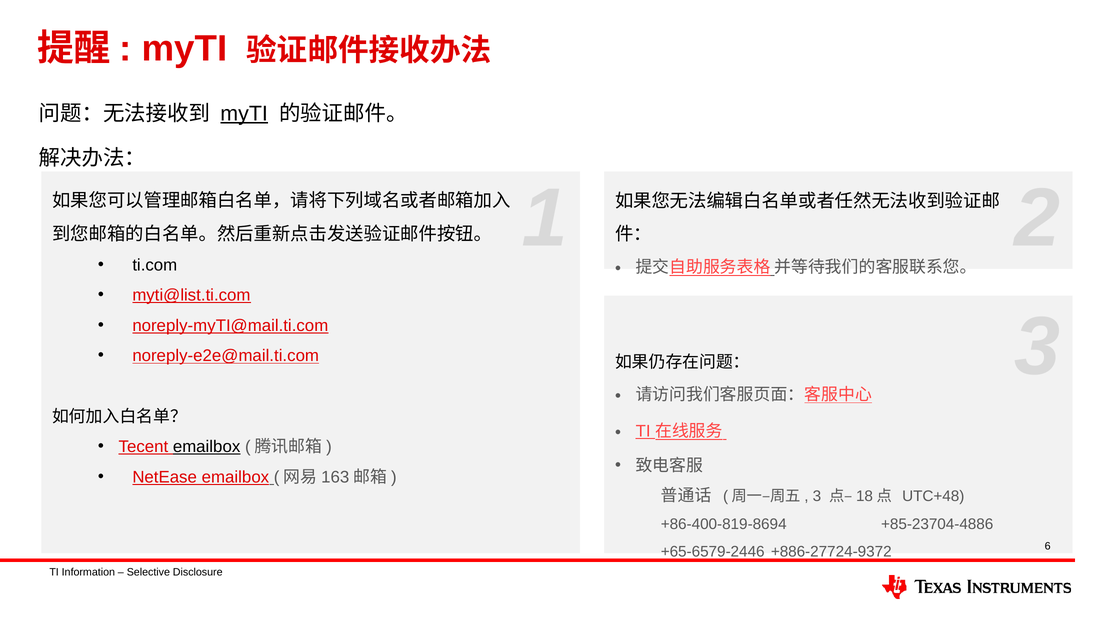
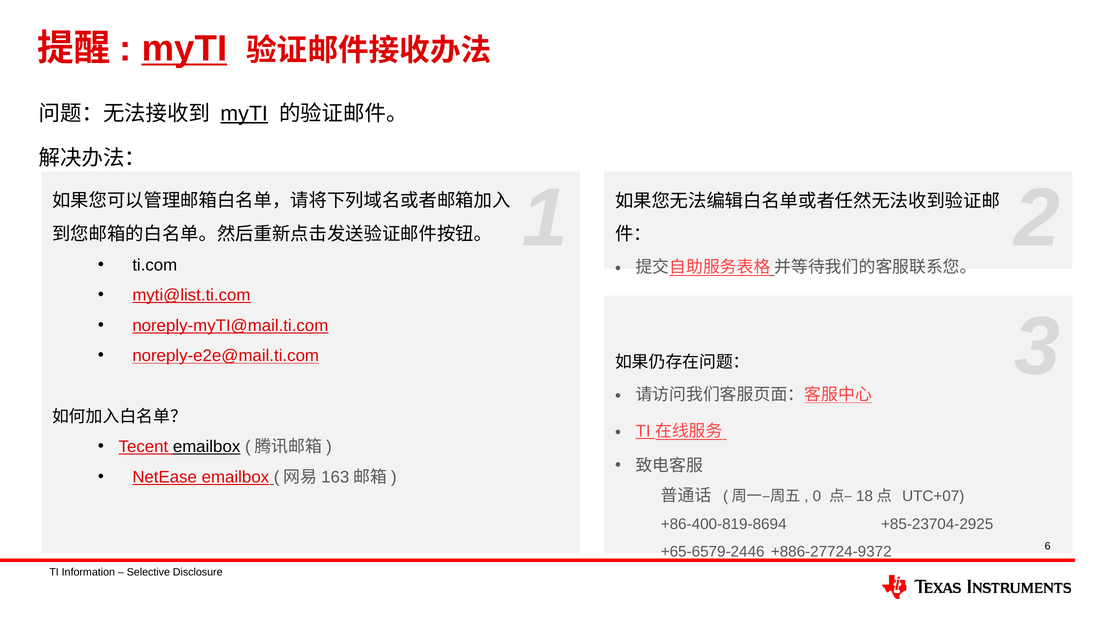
myTI at (184, 49) underline: none -> present
3 at (817, 497): 3 -> 0
UTC+48: UTC+48 -> UTC+07
+85-23704-4886: +85-23704-4886 -> +85-23704-2925
